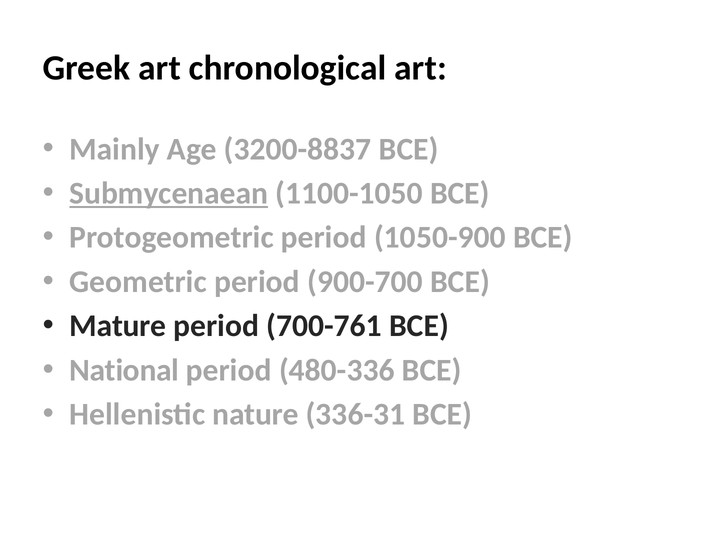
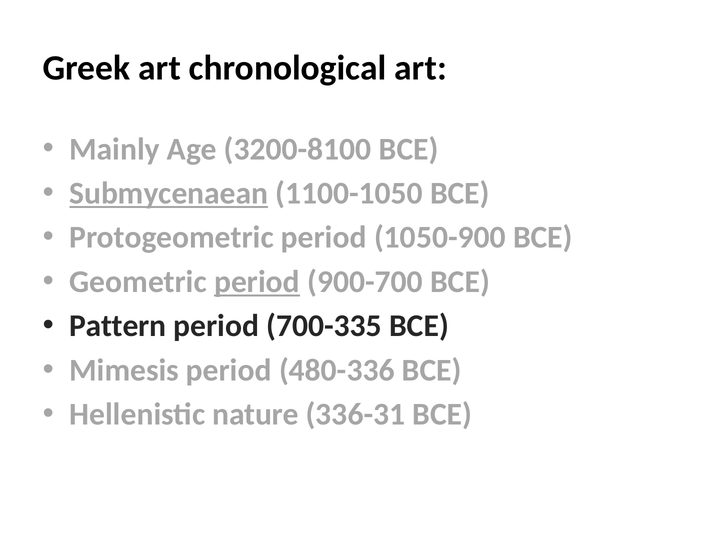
3200-8837: 3200-8837 -> 3200-8100
period at (257, 282) underline: none -> present
Mature: Mature -> Pattern
700-761: 700-761 -> 700-335
National: National -> Mimesis
